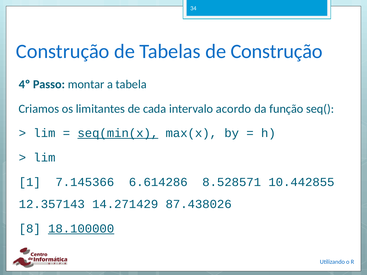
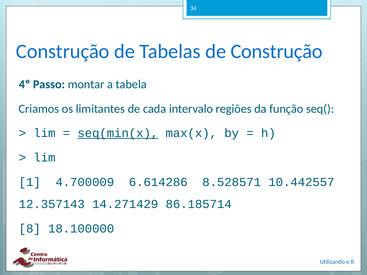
acordo: acordo -> regiões
7.145366: 7.145366 -> 4.700009
10.442855: 10.442855 -> 10.442557
87.438026: 87.438026 -> 86.185714
18.100000 underline: present -> none
